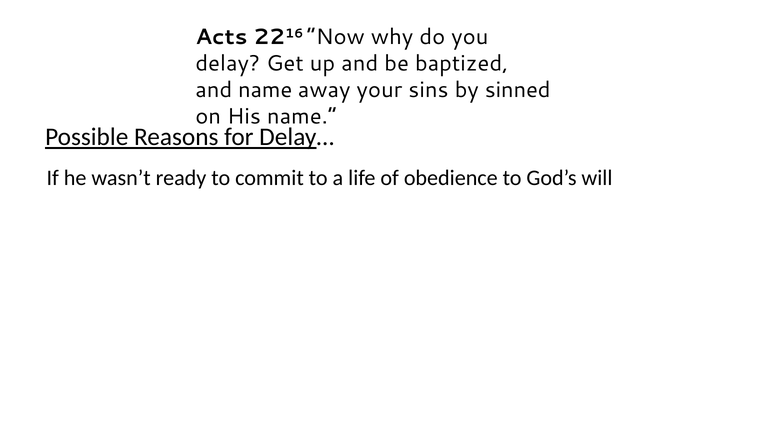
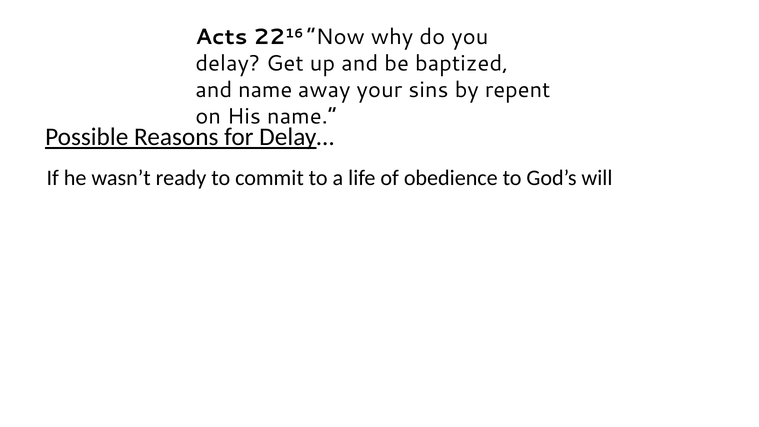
sinned: sinned -> repent
